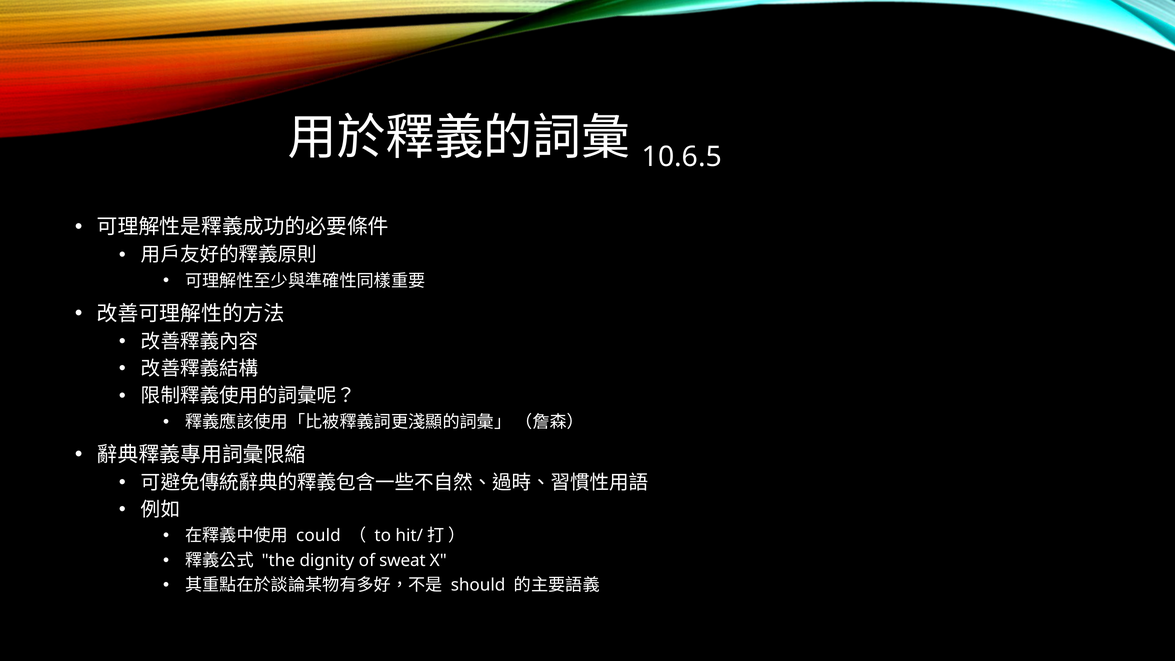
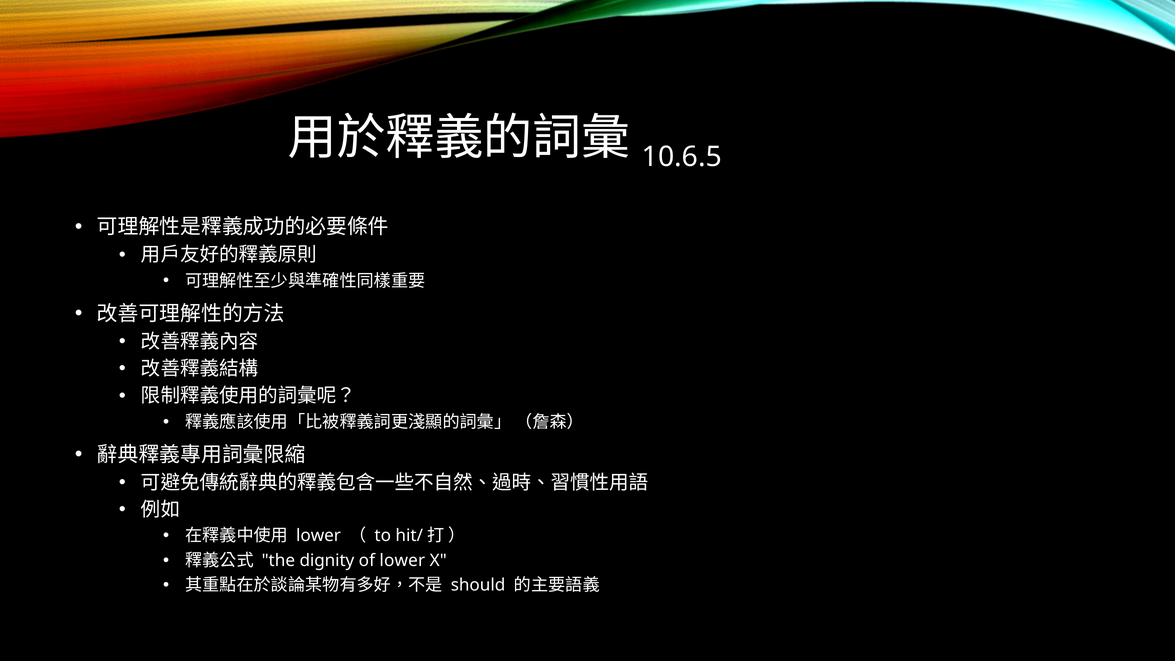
could at (318, 536): could -> lower
of sweat: sweat -> lower
